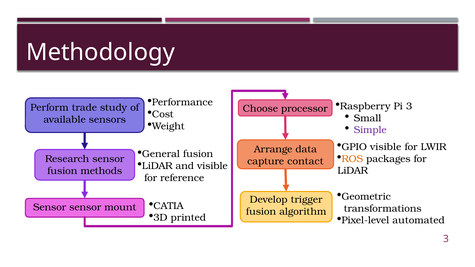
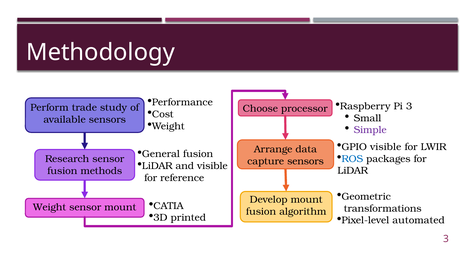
ROS colour: orange -> blue
contact at (305, 161): contact -> sensors
trigger at (307, 200): trigger -> mount
Sensor at (50, 207): Sensor -> Weight
